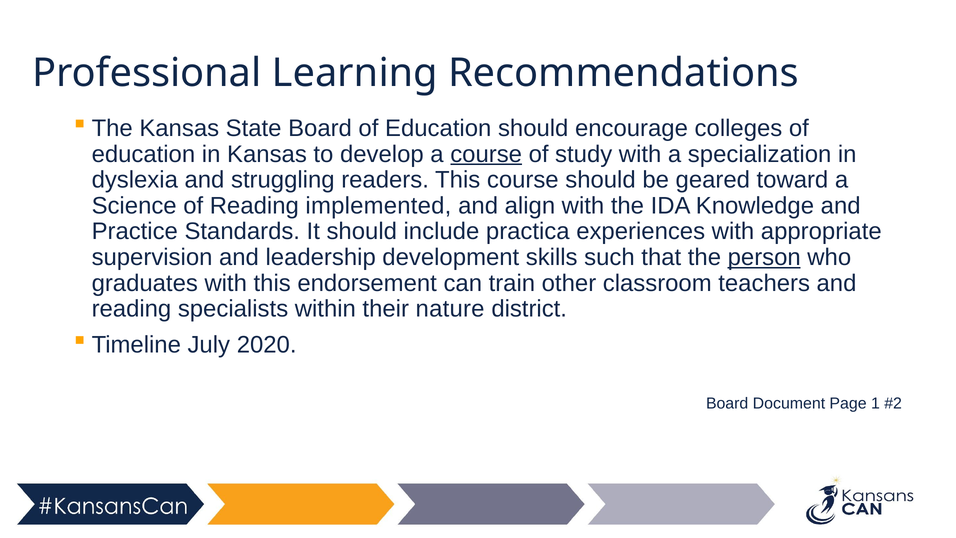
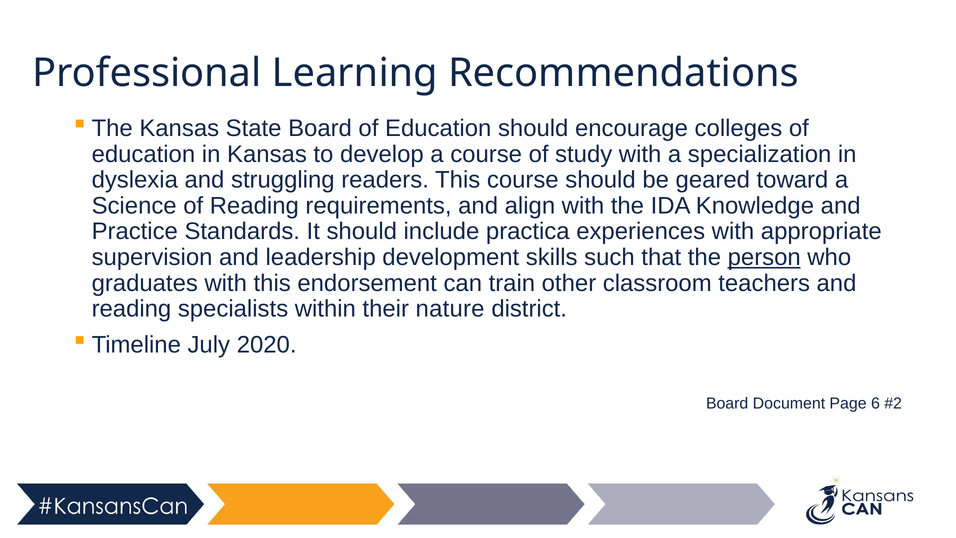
course at (486, 154) underline: present -> none
implemented: implemented -> requirements
1: 1 -> 6
